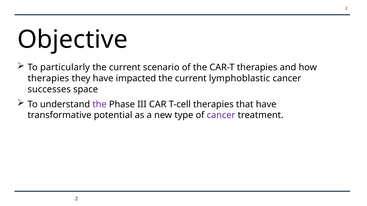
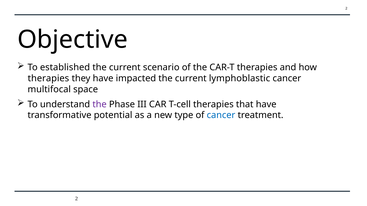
particularly: particularly -> established
successes: successes -> multifocal
cancer at (221, 115) colour: purple -> blue
